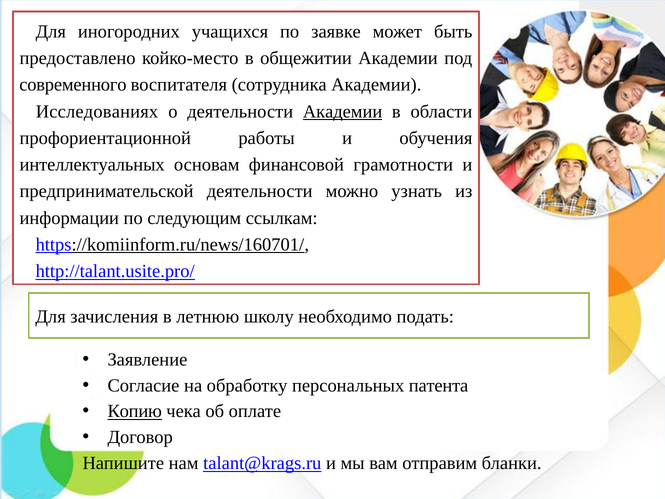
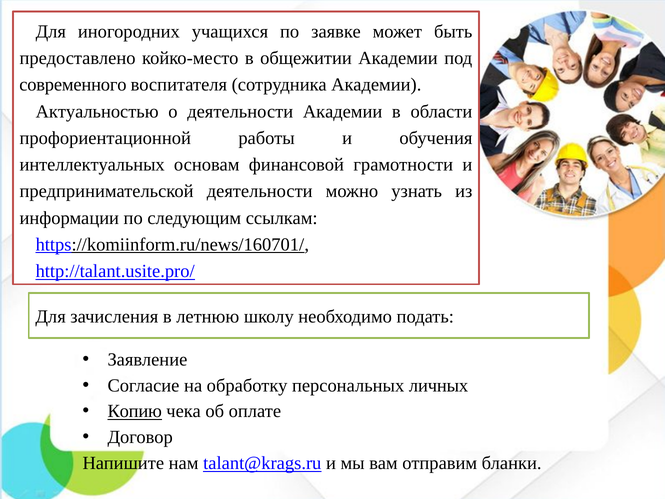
Исследованиях: Исследованиях -> Актуальностью
Академии at (343, 111) underline: present -> none
патента: патента -> личных
